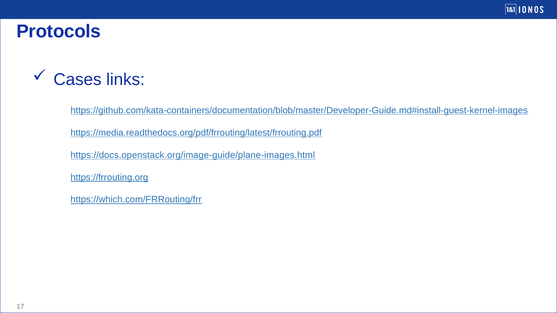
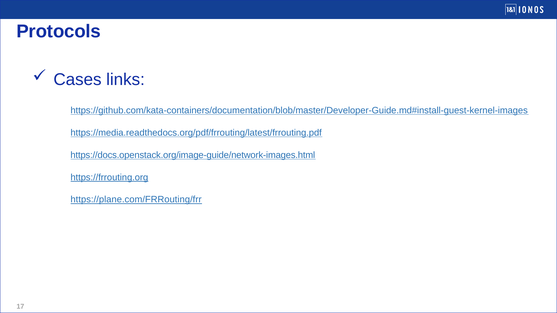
https://docs.openstack.org/image-guide/plane-images.html: https://docs.openstack.org/image-guide/plane-images.html -> https://docs.openstack.org/image-guide/network-images.html
https://which.com/FRRouting/frr: https://which.com/FRRouting/frr -> https://plane.com/FRRouting/frr
